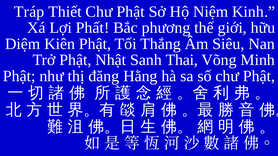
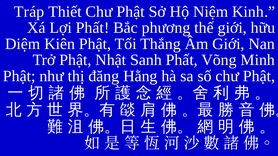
Âm Siêu: Siêu -> Giới
Sanh Thai: Thai -> Phất
